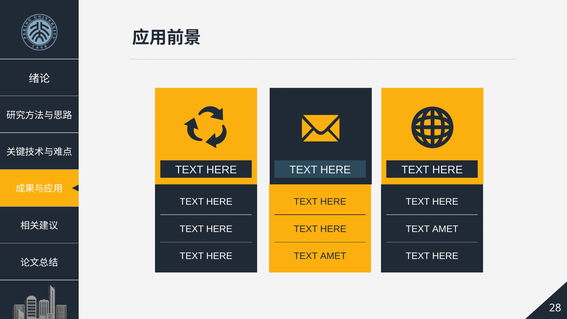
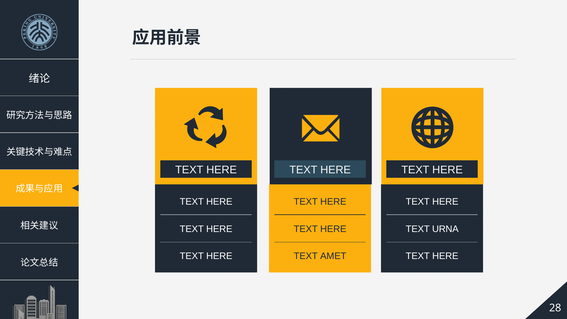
AMET at (445, 229): AMET -> URNA
